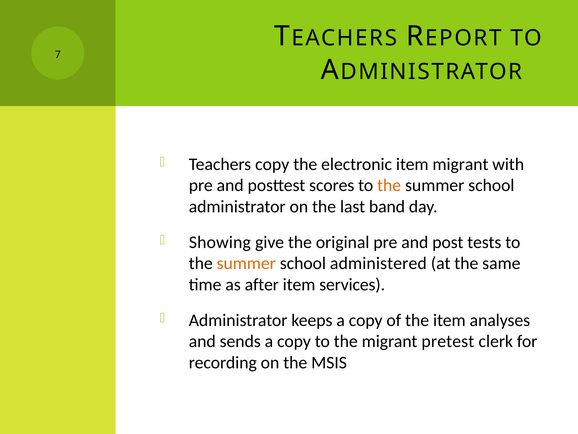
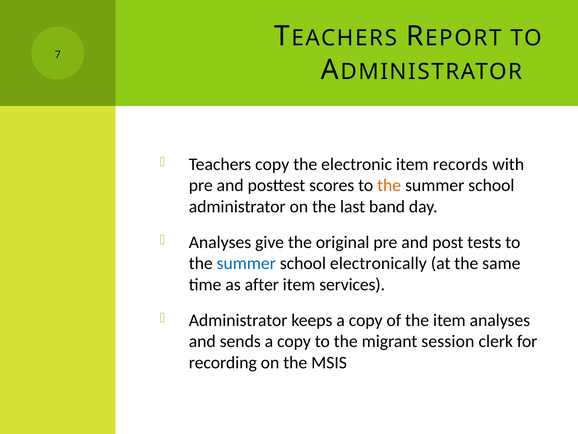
item migrant: migrant -> records
Showing at (220, 242): Showing -> Analyses
summer at (246, 263) colour: orange -> blue
administered: administered -> electronically
pretest: pretest -> session
